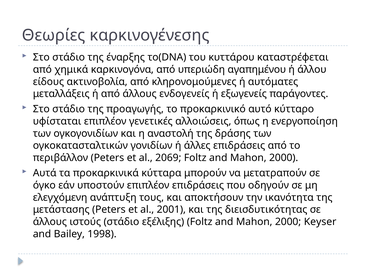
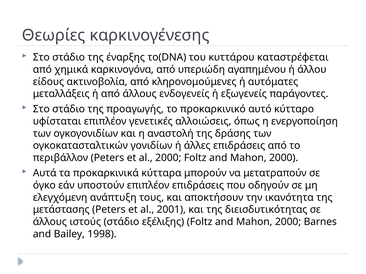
al 2069: 2069 -> 2000
Keyser: Keyser -> Barnes
